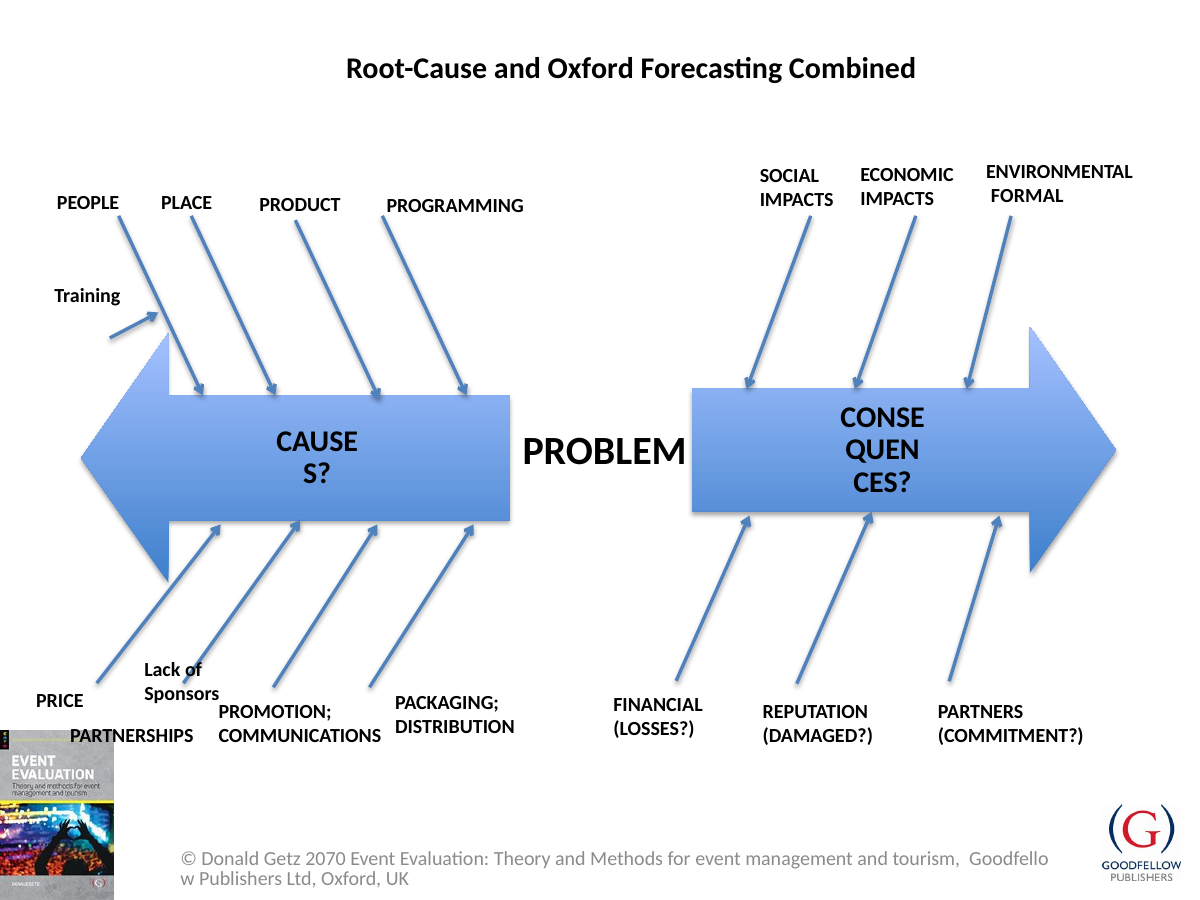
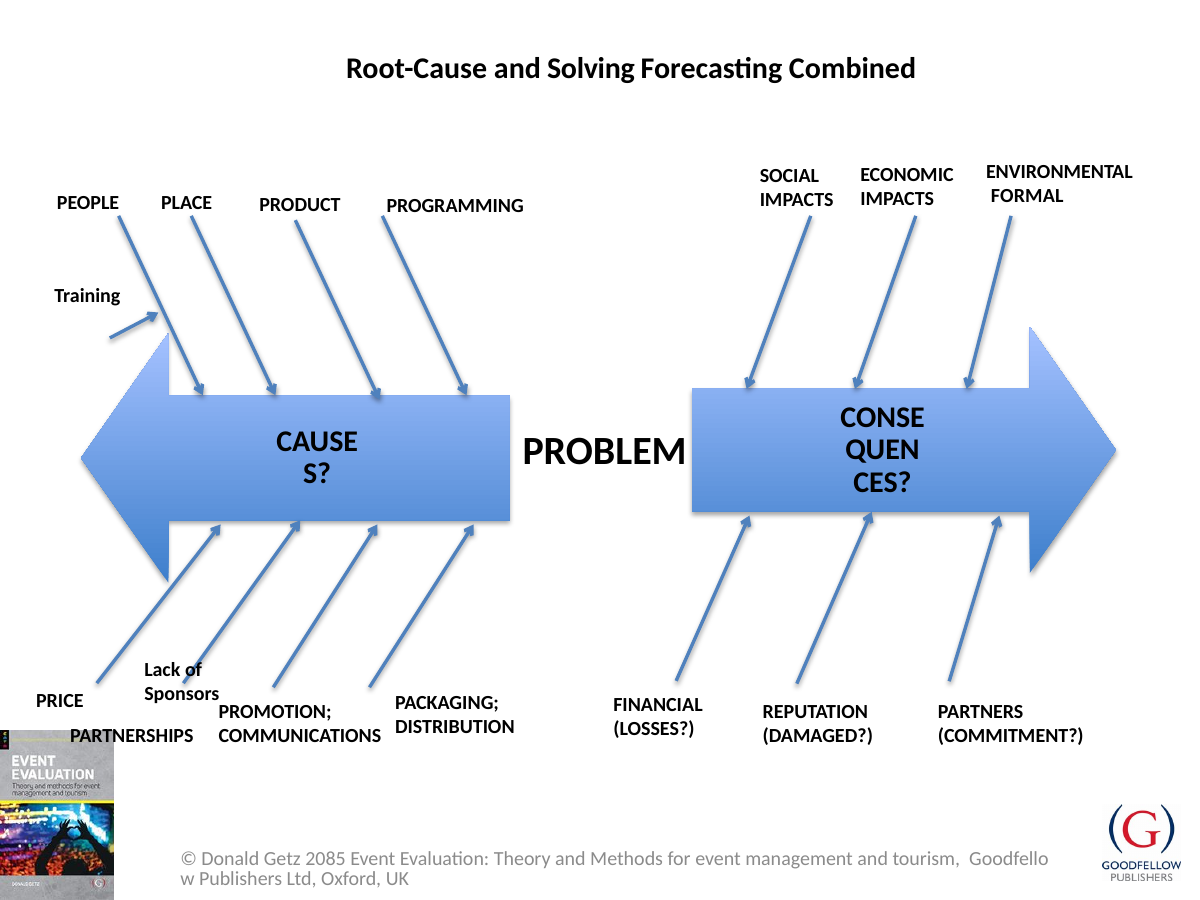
and Oxford: Oxford -> Solving
2070: 2070 -> 2085
